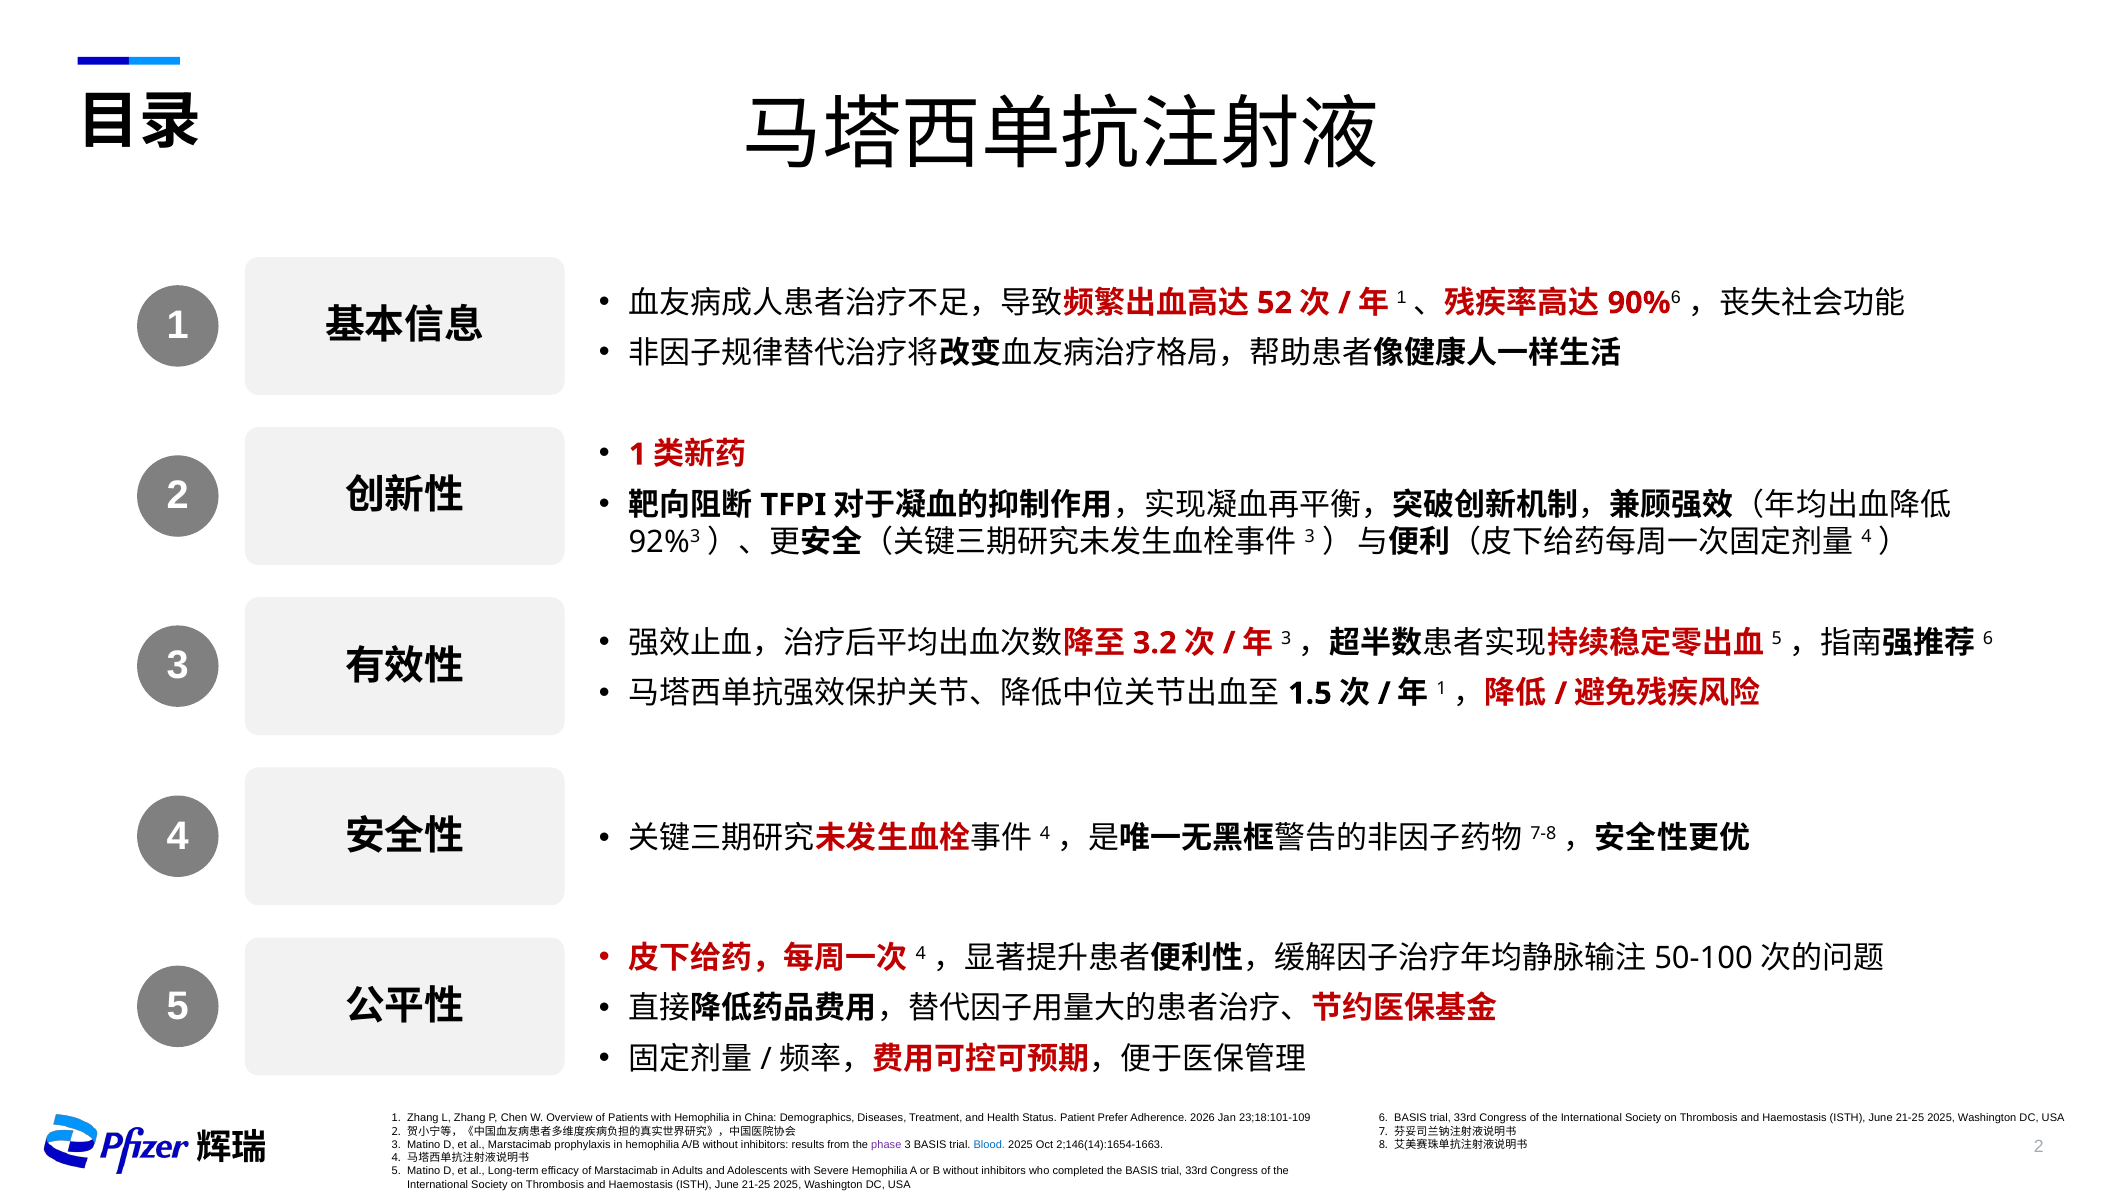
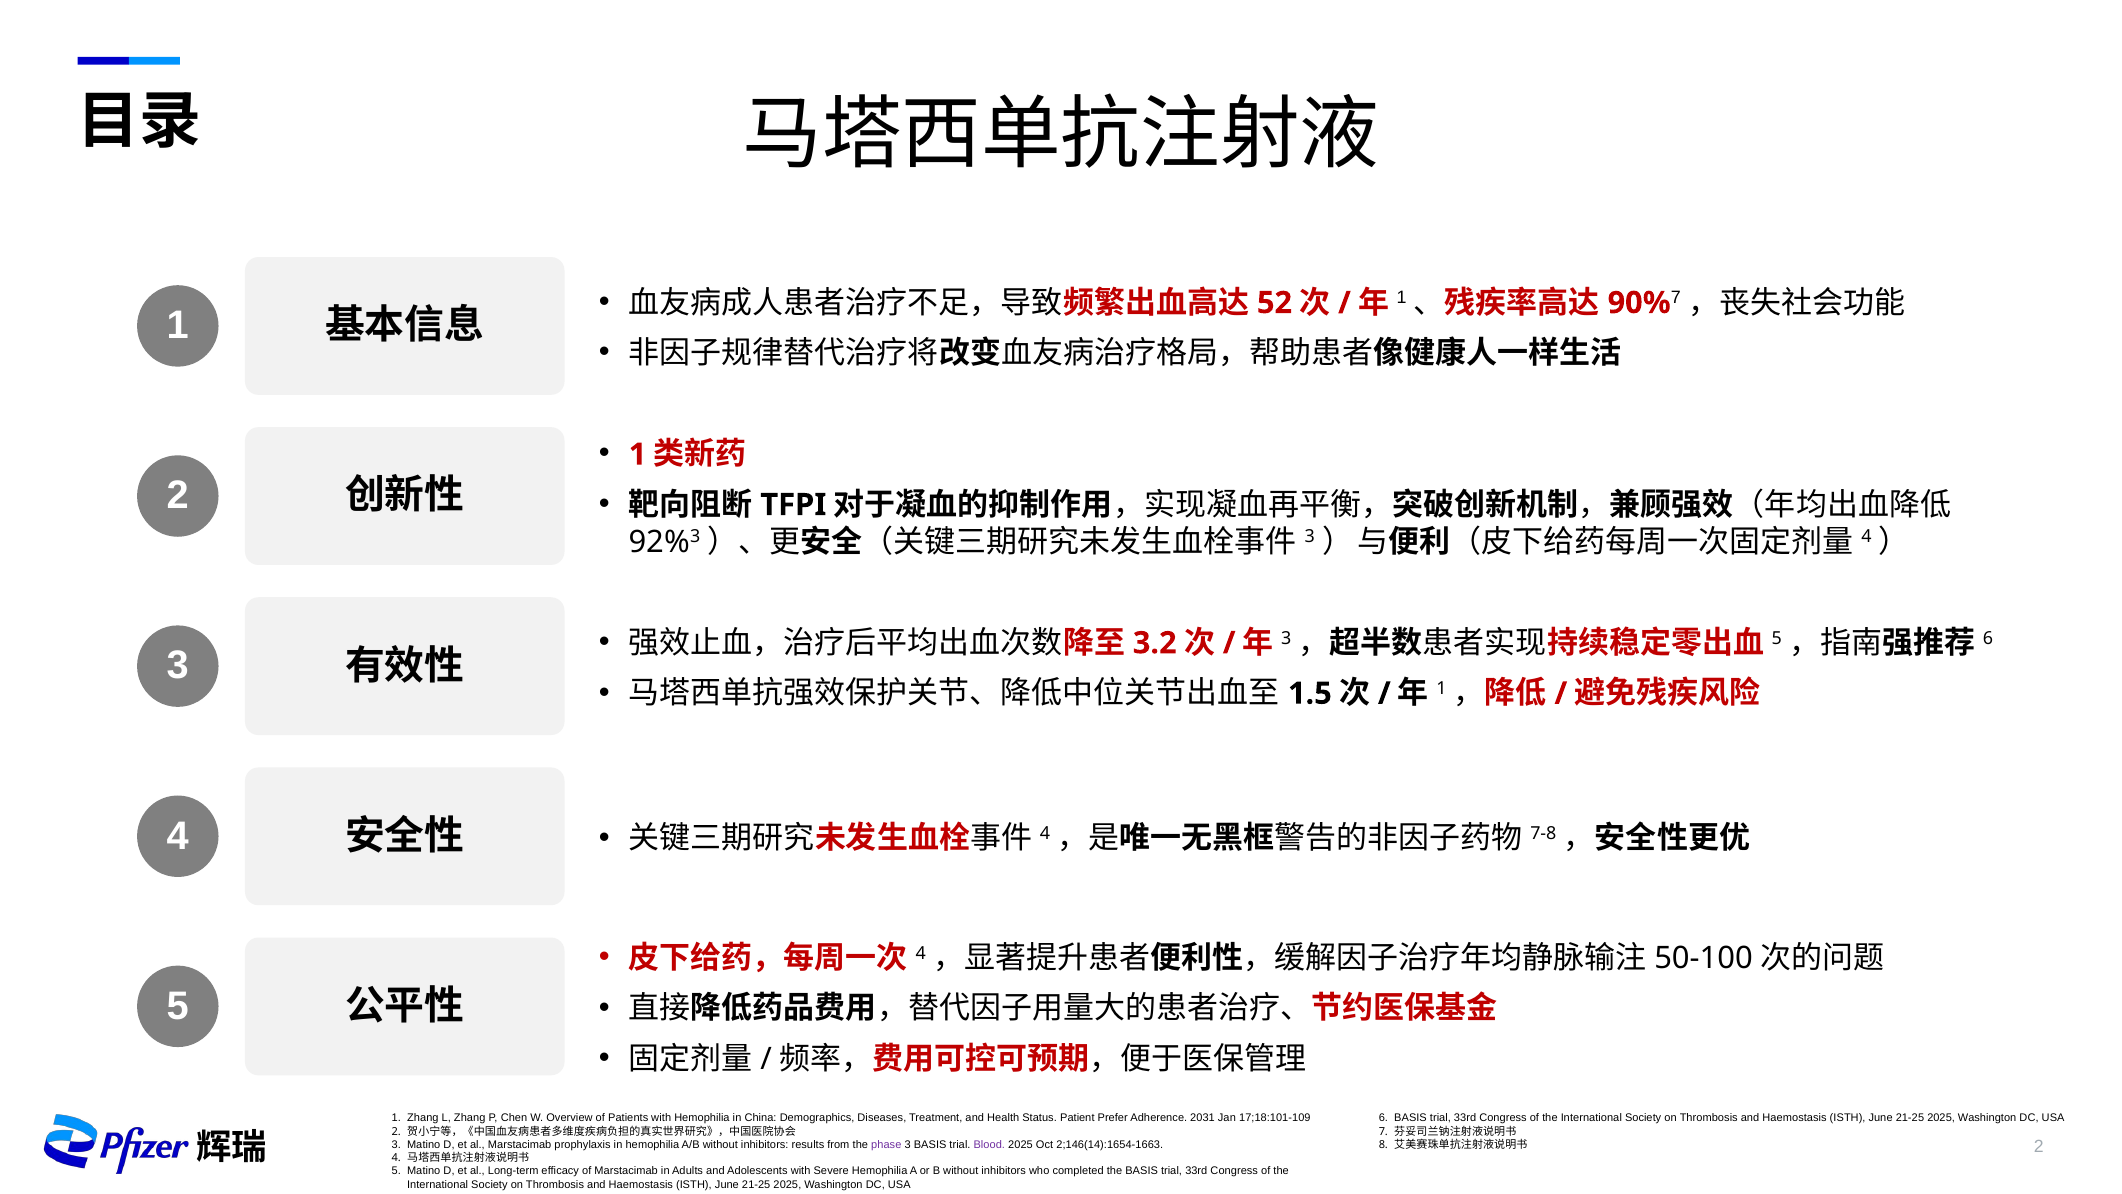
6 at (1676, 298): 6 -> 7
2026: 2026 -> 2031
23;18:101-109: 23;18:101-109 -> 17;18:101-109
Blood colour: blue -> purple
